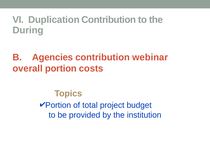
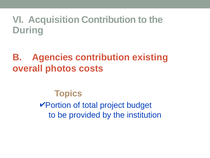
Duplication: Duplication -> Acquisition
webinar: webinar -> existing
portion: portion -> photos
